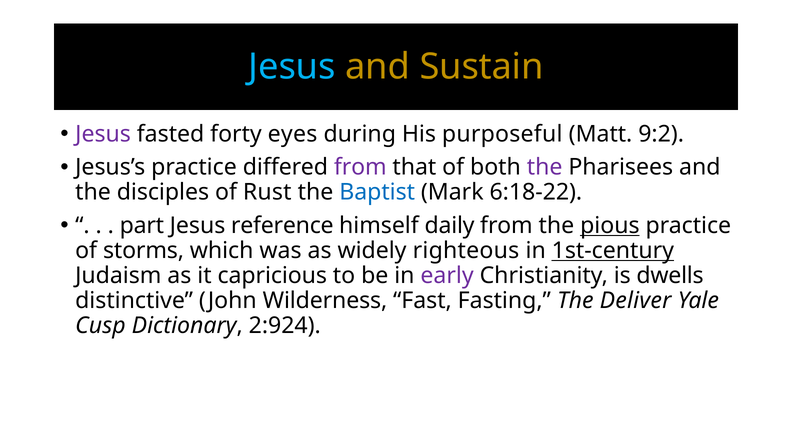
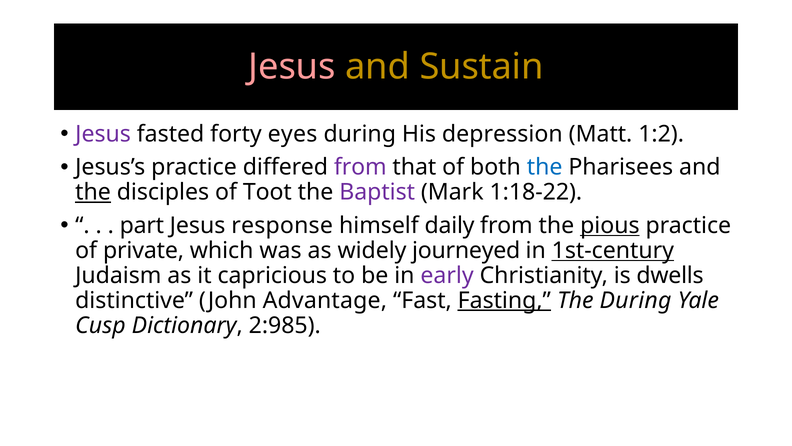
Jesus at (292, 67) colour: light blue -> pink
purposeful: purposeful -> depression
9:2: 9:2 -> 1:2
the at (545, 167) colour: purple -> blue
the at (93, 192) underline: none -> present
Rust: Rust -> Toot
Baptist colour: blue -> purple
6:18-22: 6:18-22 -> 1:18-22
reference: reference -> response
storms: storms -> private
righteous: righteous -> journeyed
Wilderness: Wilderness -> Advantage
Fasting underline: none -> present
The Deliver: Deliver -> During
2:924: 2:924 -> 2:985
